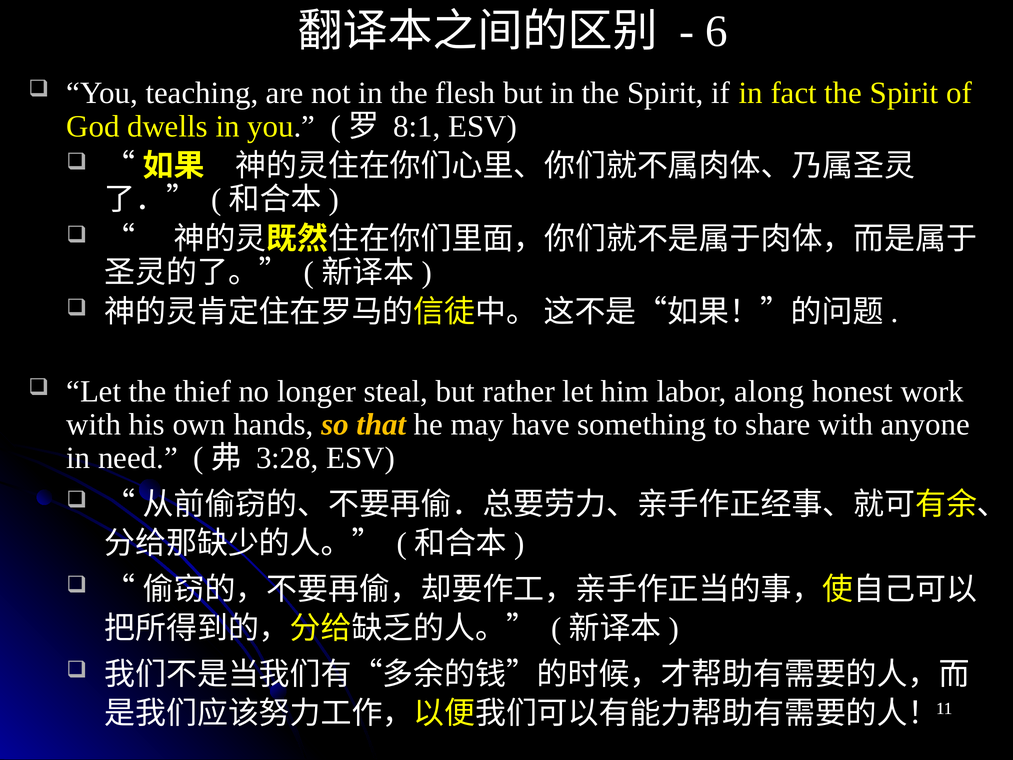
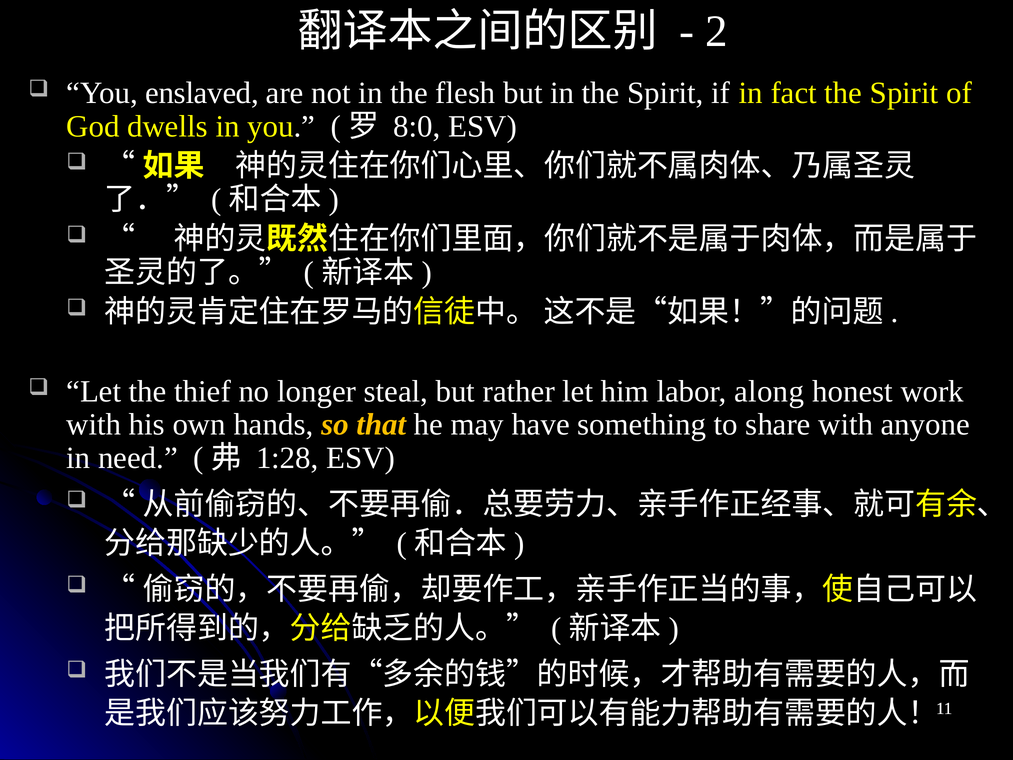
6: 6 -> 2
teaching: teaching -> enslaved
8:1: 8:1 -> 8:0
3:28: 3:28 -> 1:28
